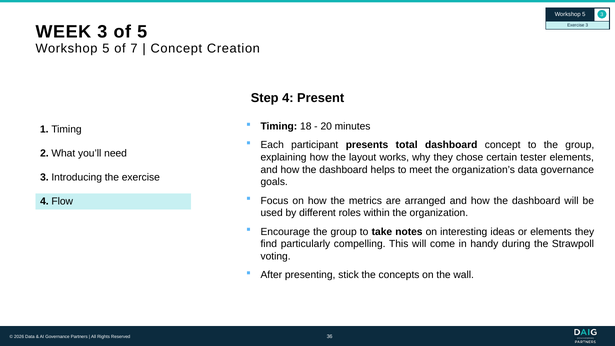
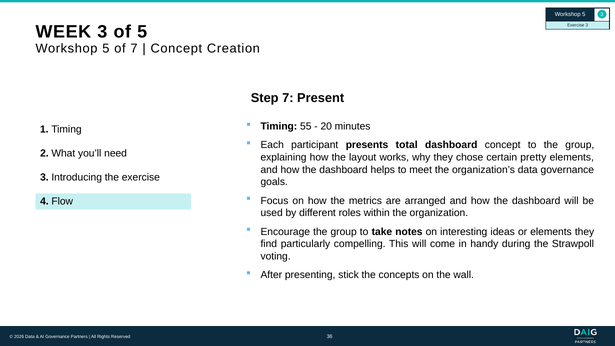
Step 4: 4 -> 7
18: 18 -> 55
tester: tester -> pretty
